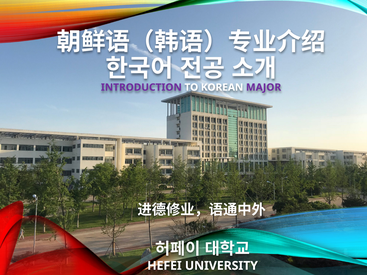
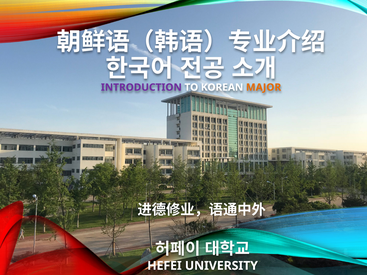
MAJOR colour: purple -> orange
